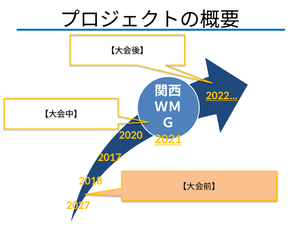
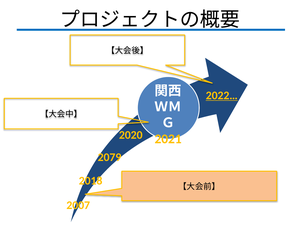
2021 underline: present -> none
2017: 2017 -> 2079
2027: 2027 -> 2007
